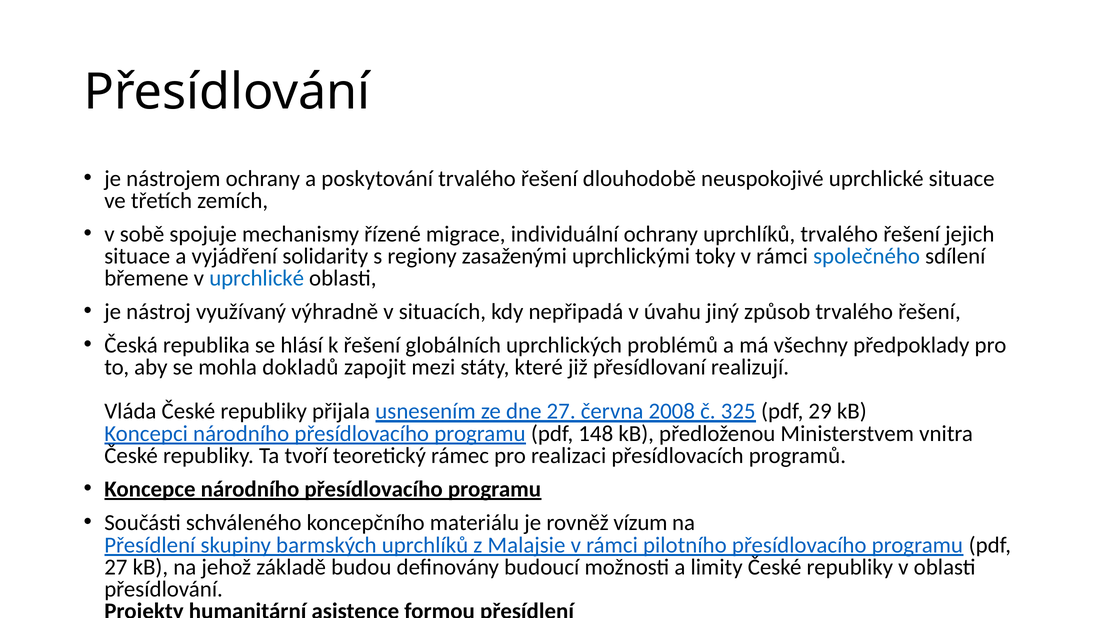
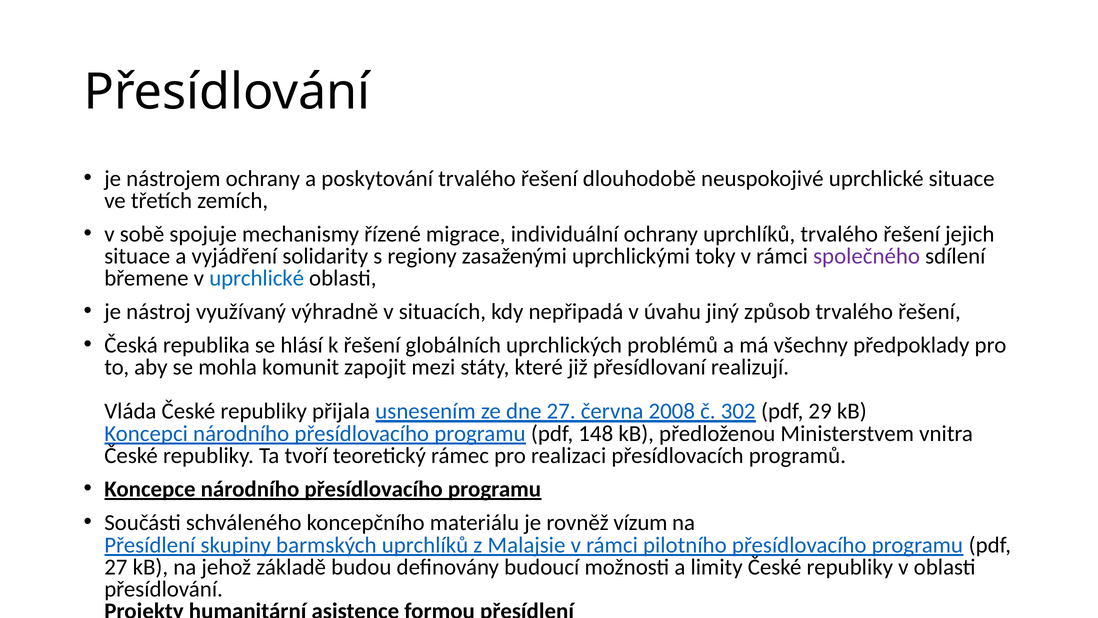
společného colour: blue -> purple
dokladů: dokladů -> komunit
325: 325 -> 302
